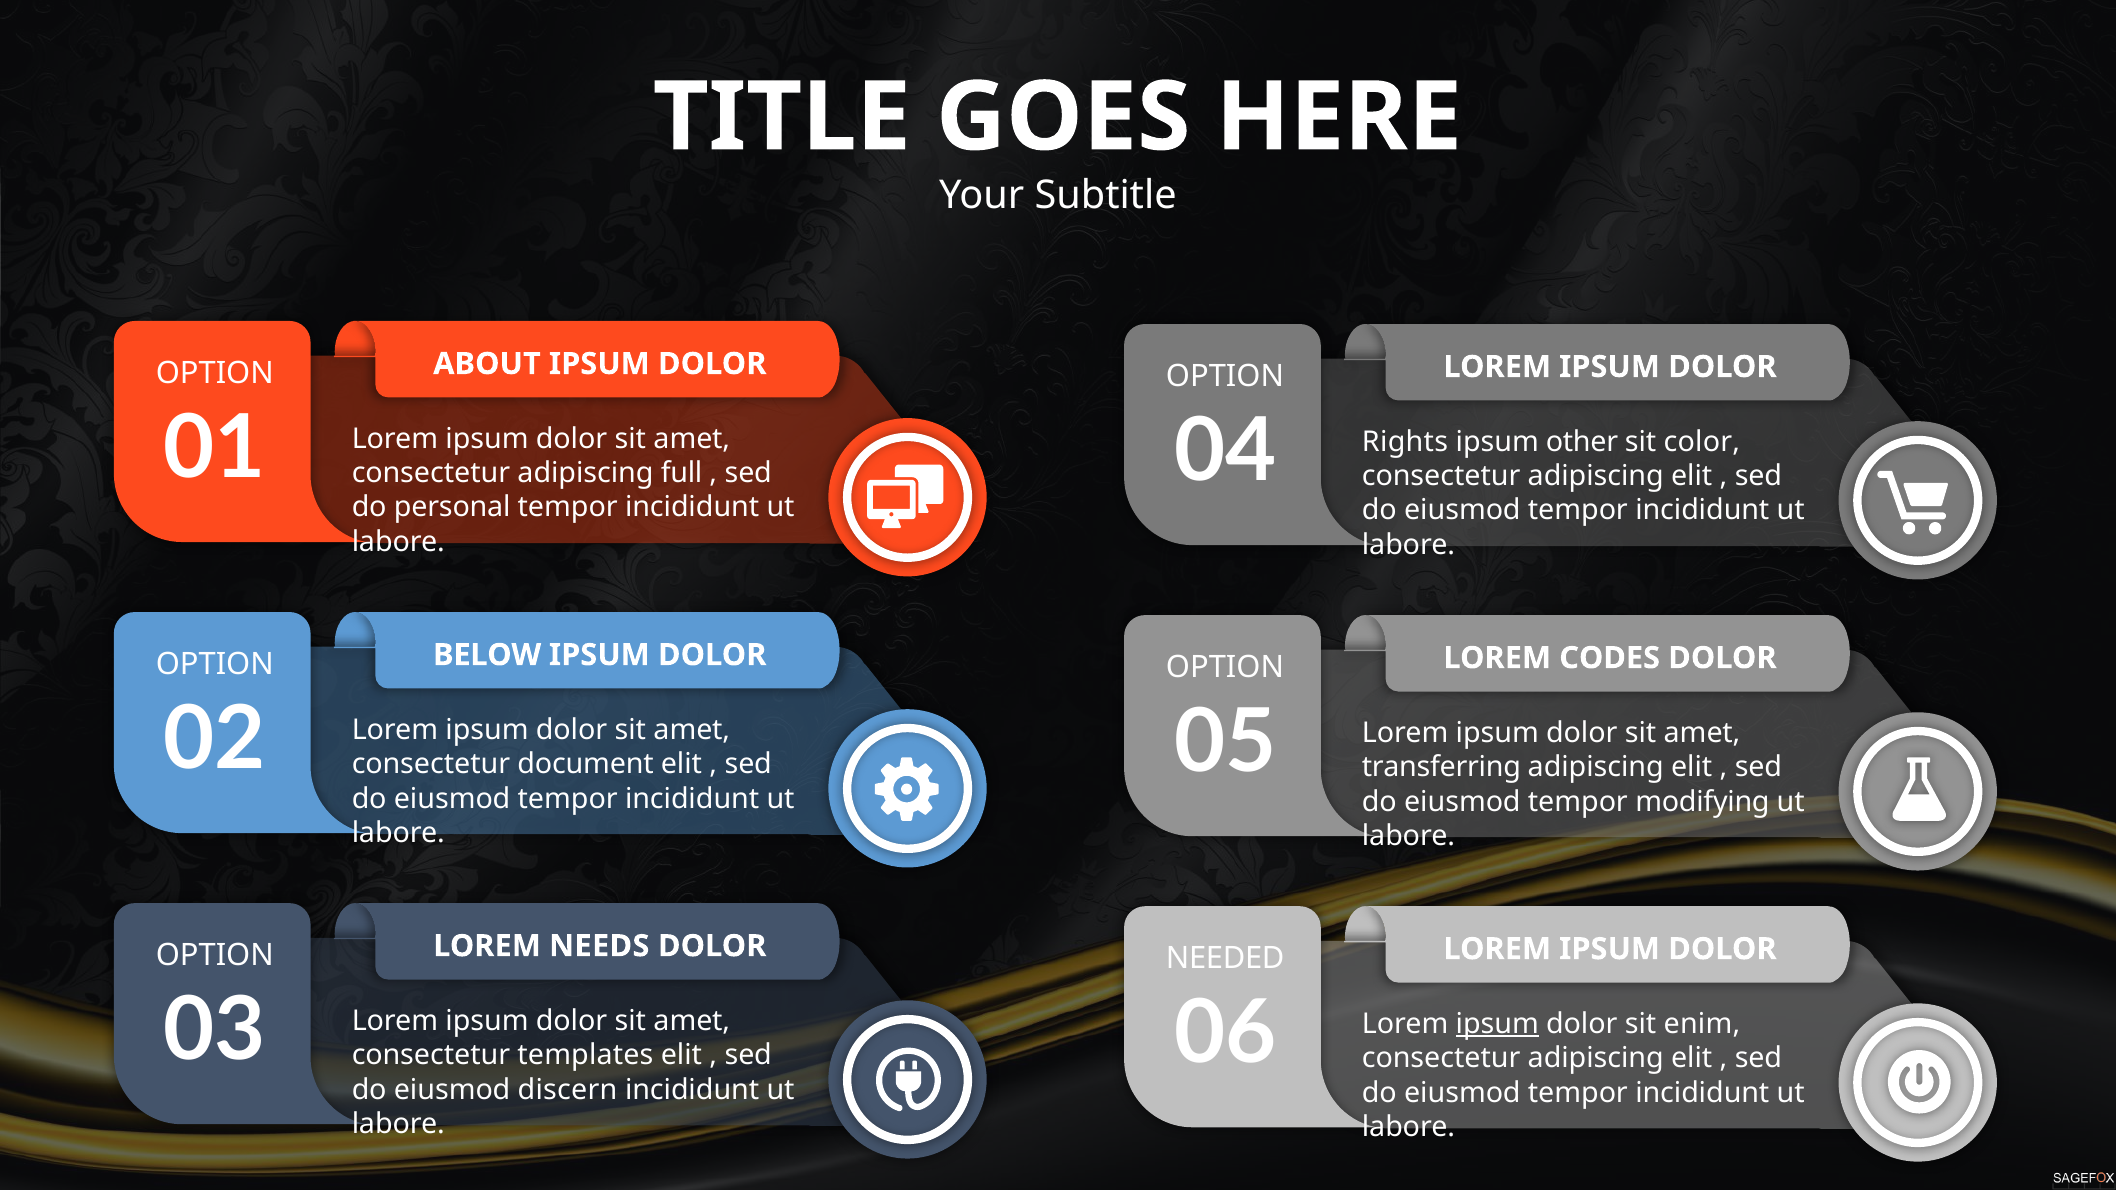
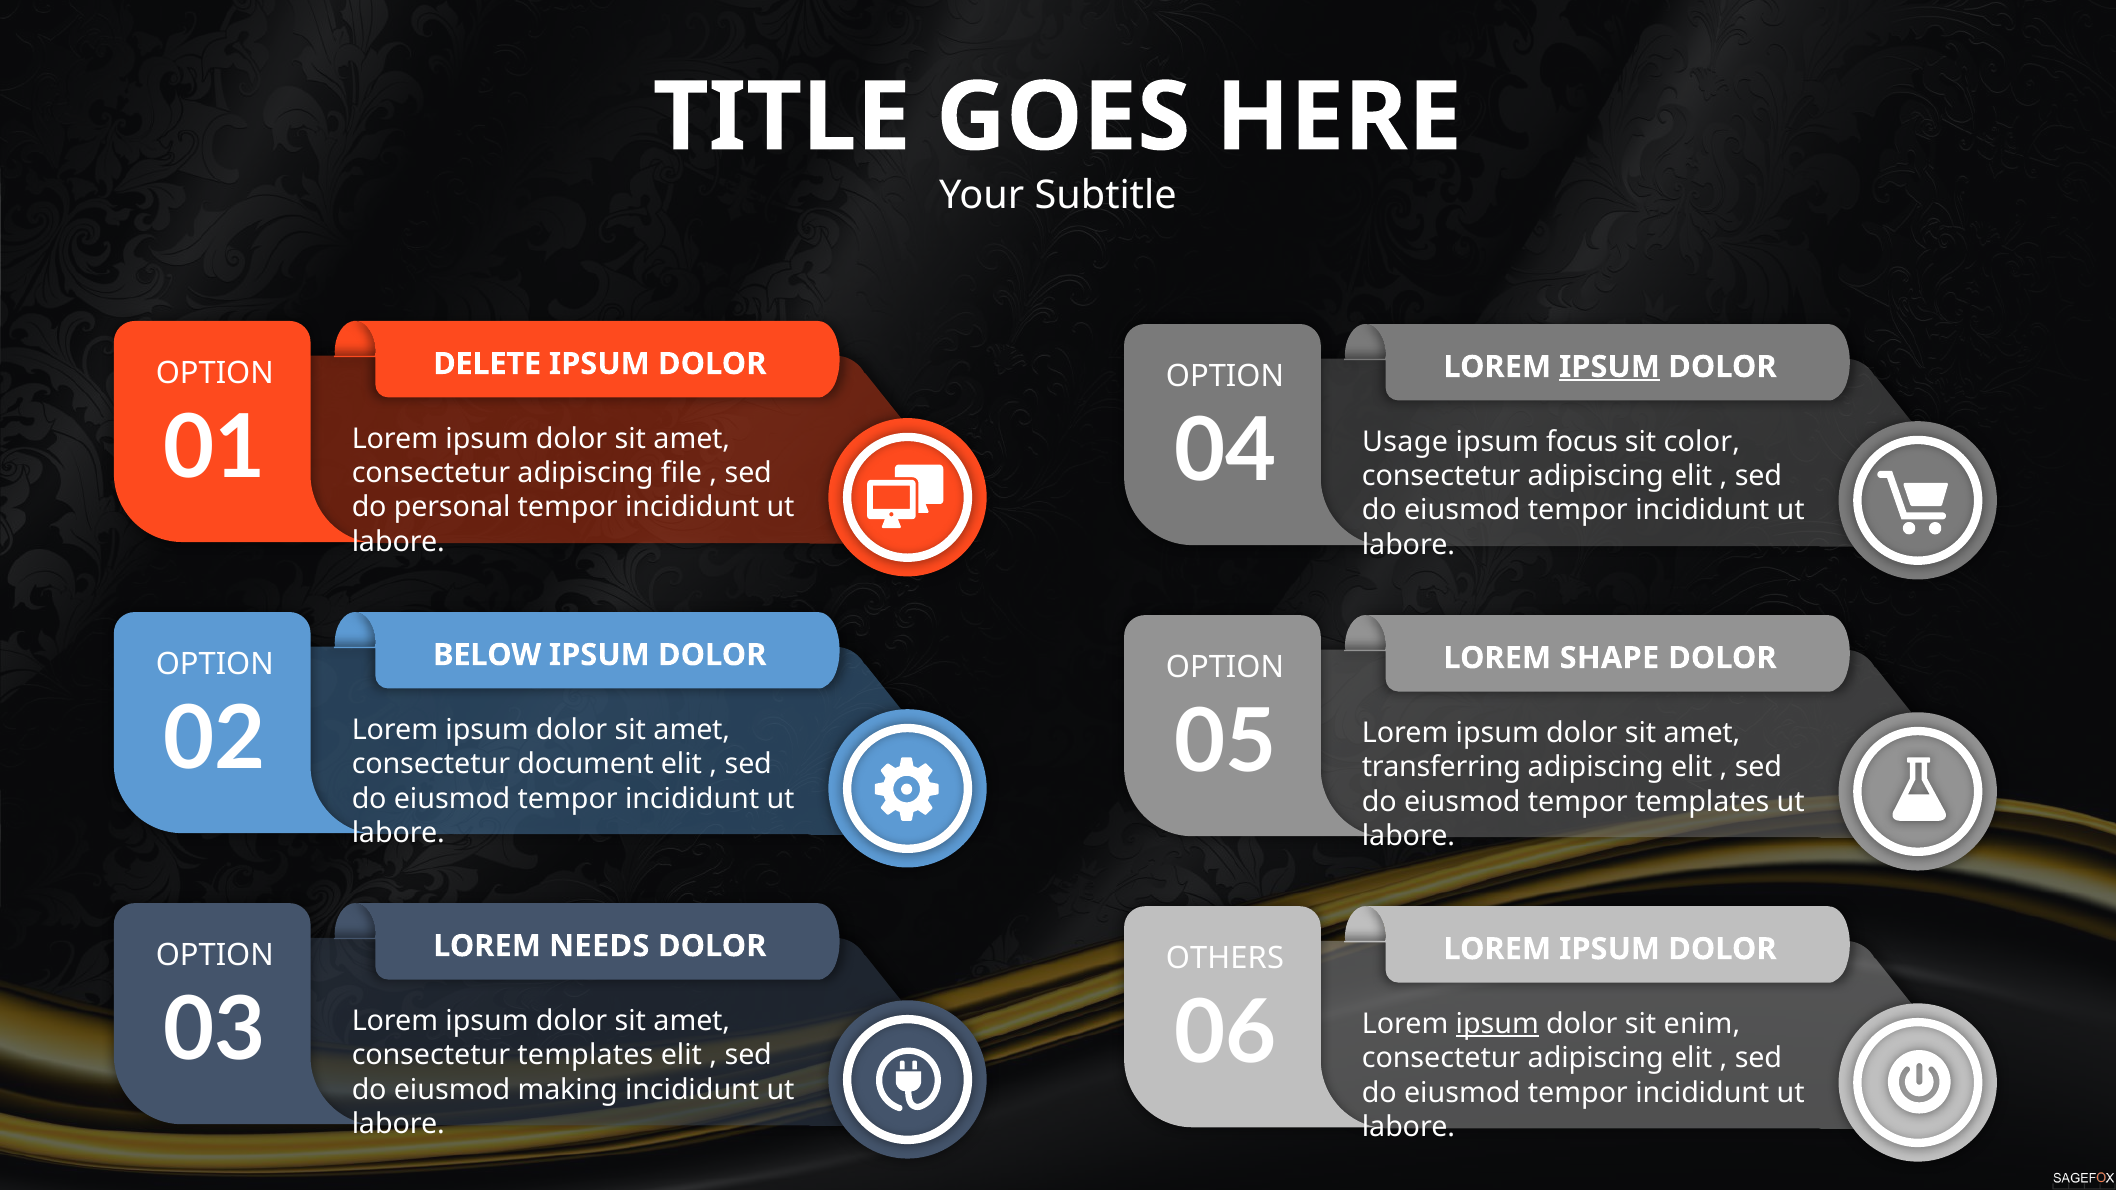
ABOUT: ABOUT -> DELETE
IPSUM at (1610, 367) underline: none -> present
Rights: Rights -> Usage
other: other -> focus
full: full -> file
CODES: CODES -> SHAPE
tempor modifying: modifying -> templates
NEEDED: NEEDED -> OTHERS
discern: discern -> making
